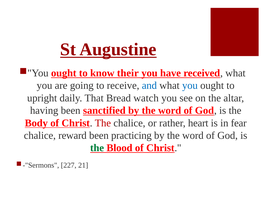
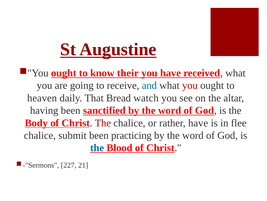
you at (190, 85) colour: blue -> red
upright: upright -> heaven
rather heart: heart -> have
fear: fear -> flee
reward: reward -> submit
the at (97, 147) colour: green -> blue
